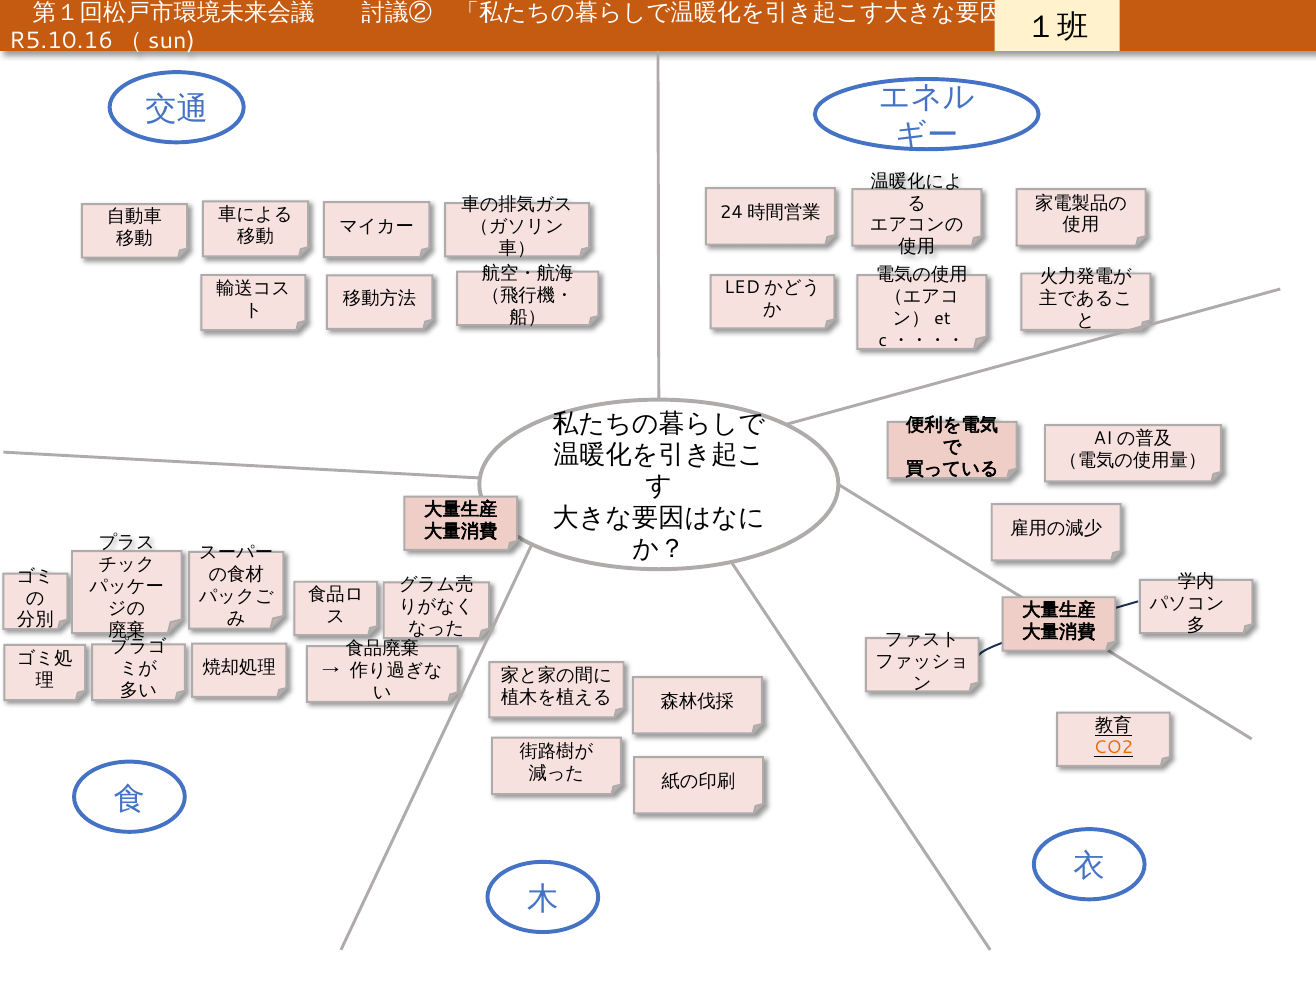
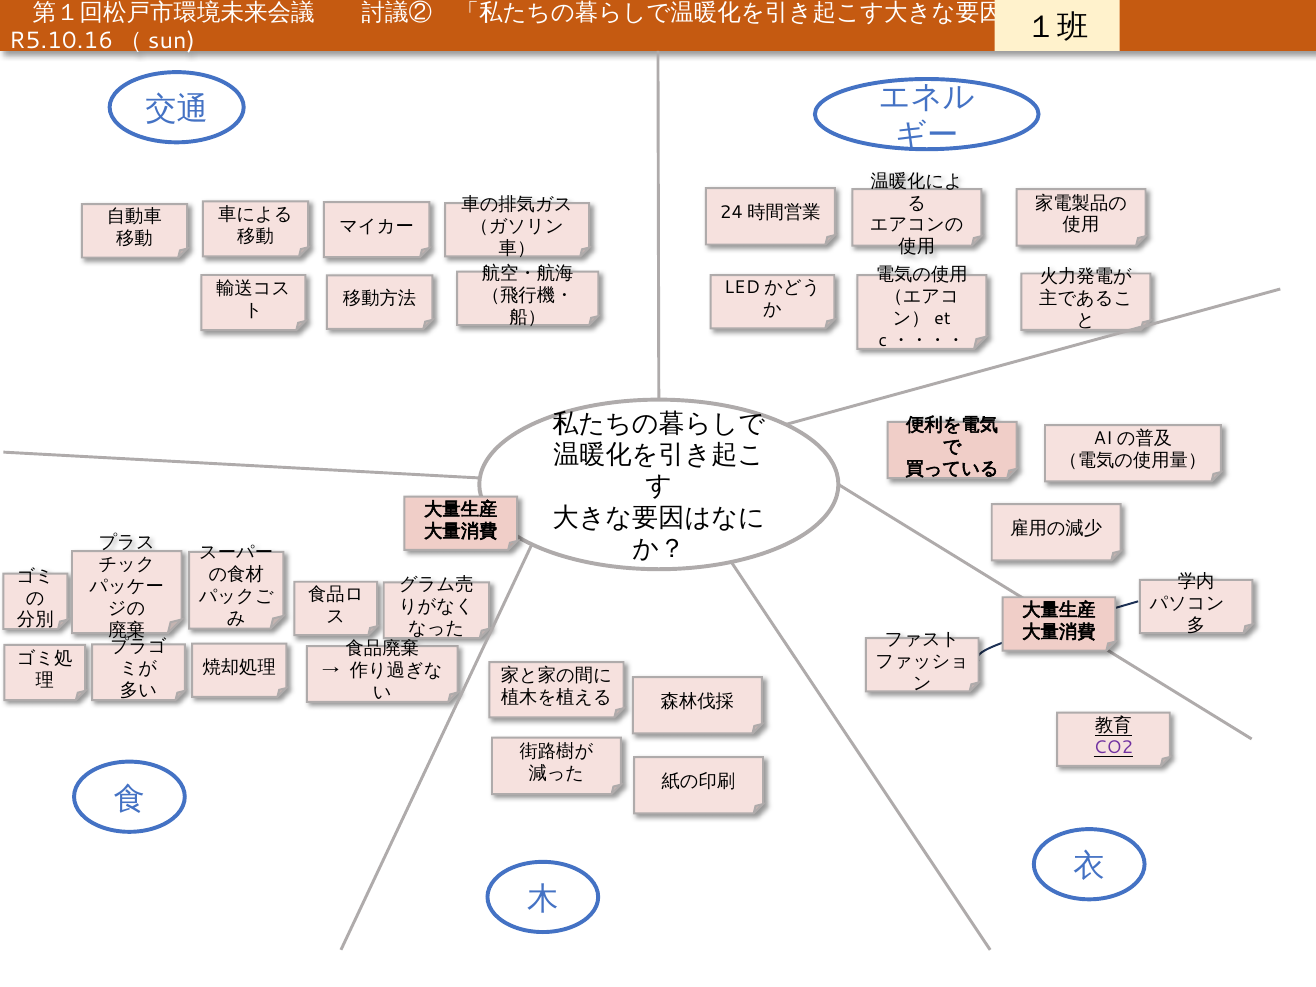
CO2 colour: orange -> purple
